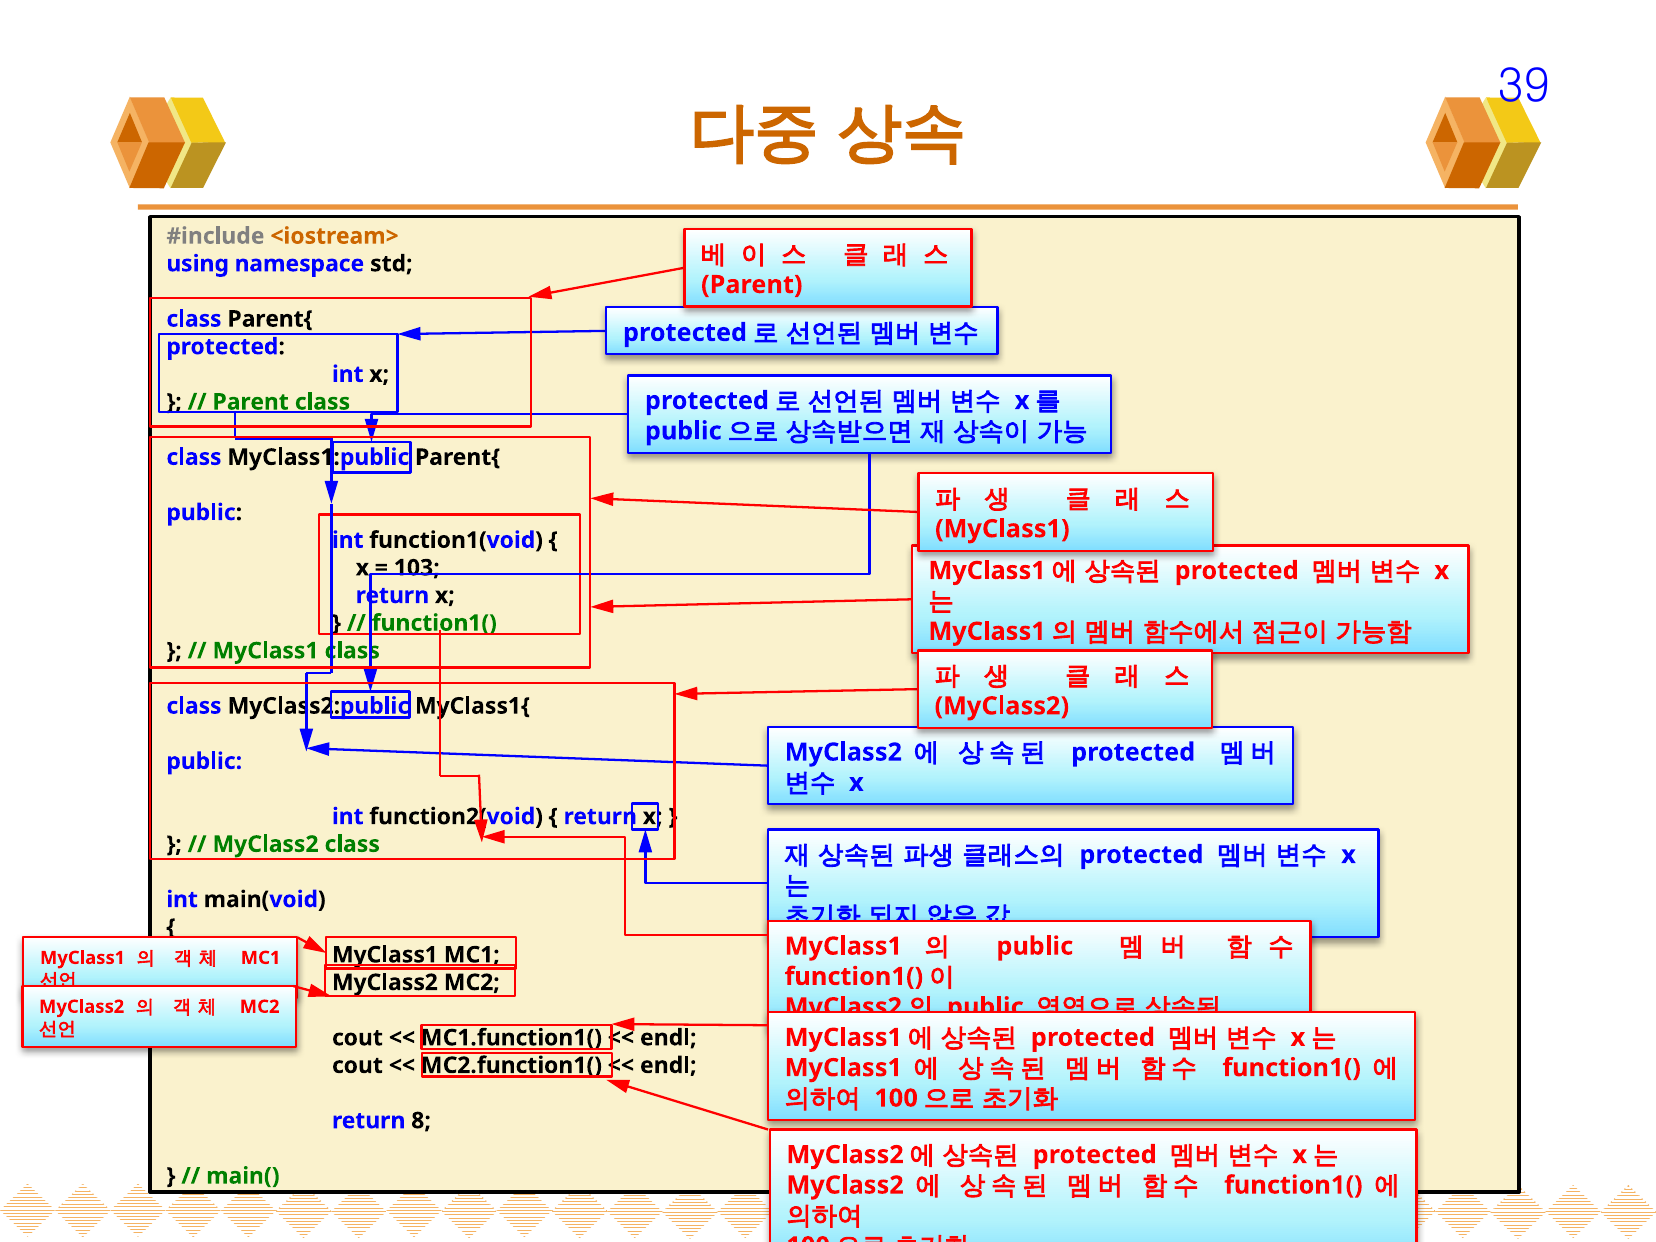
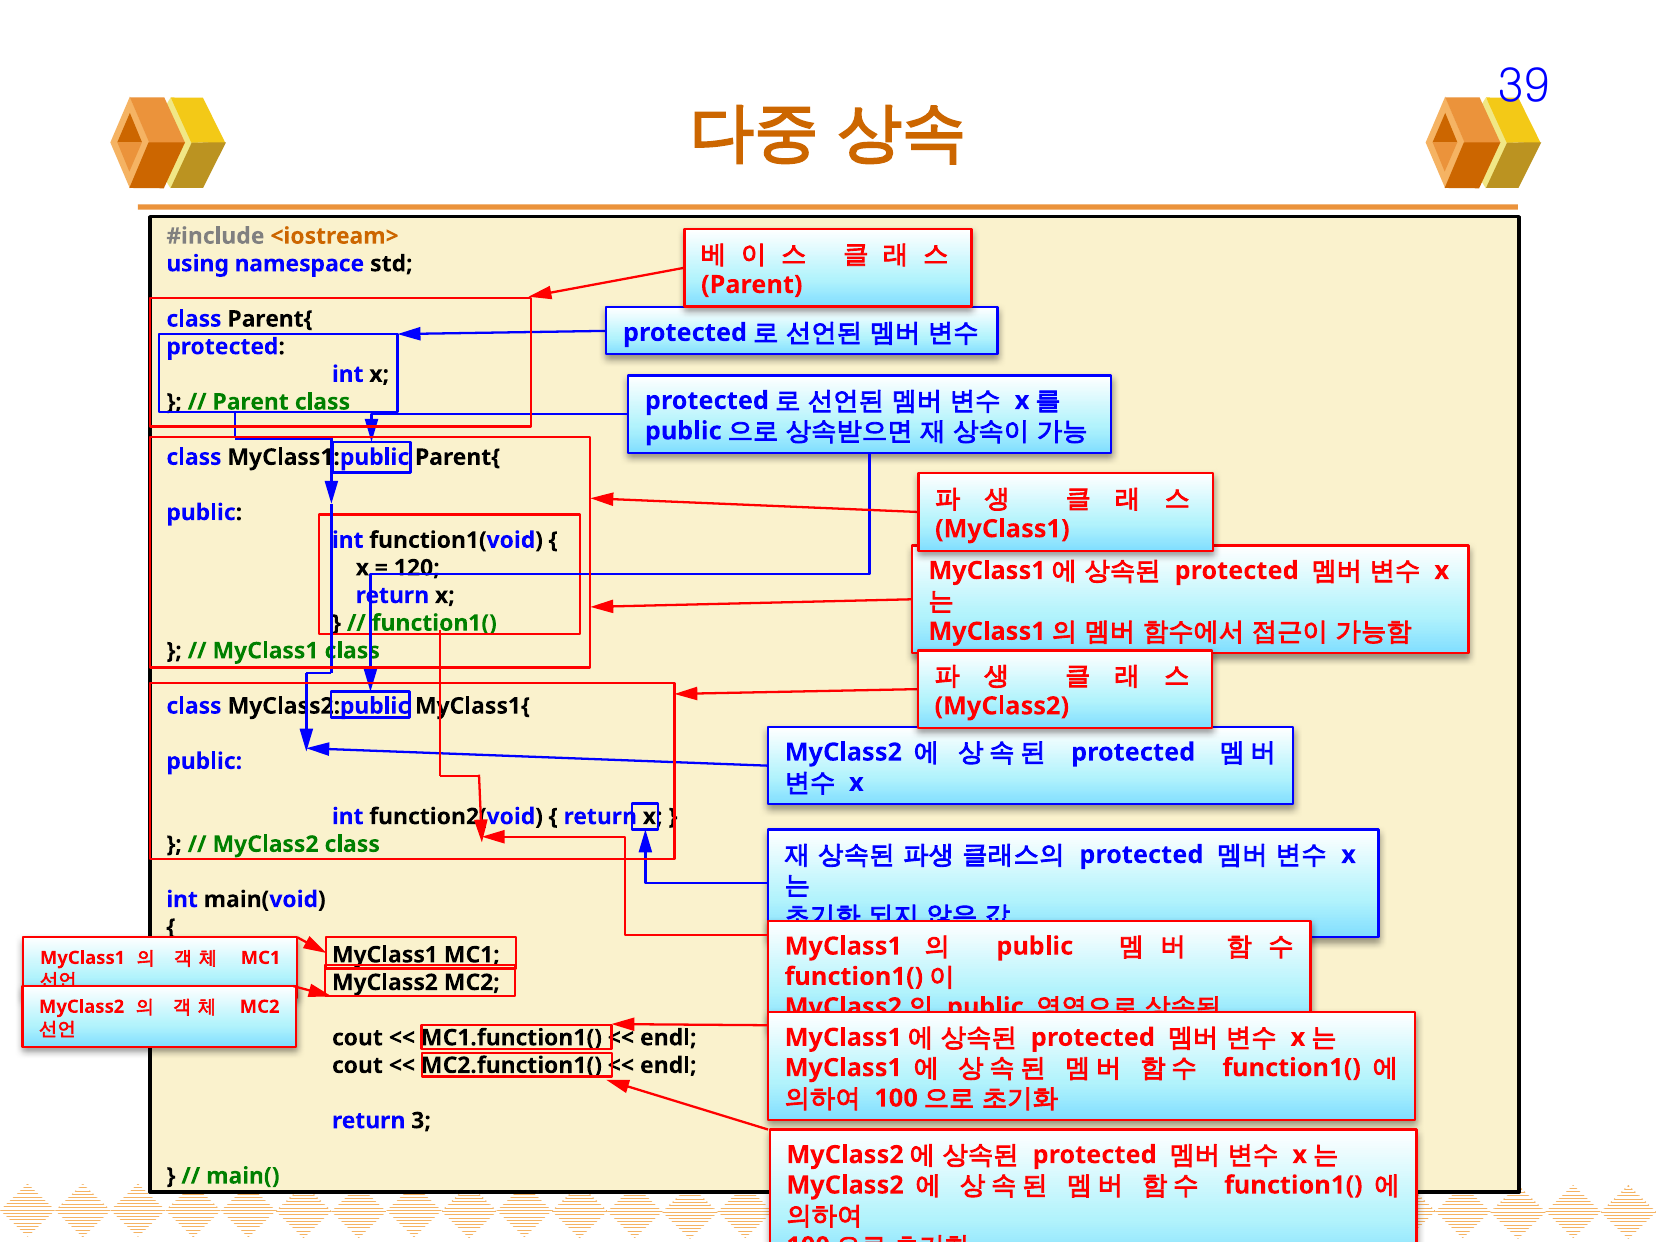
103: 103 -> 120
8: 8 -> 3
